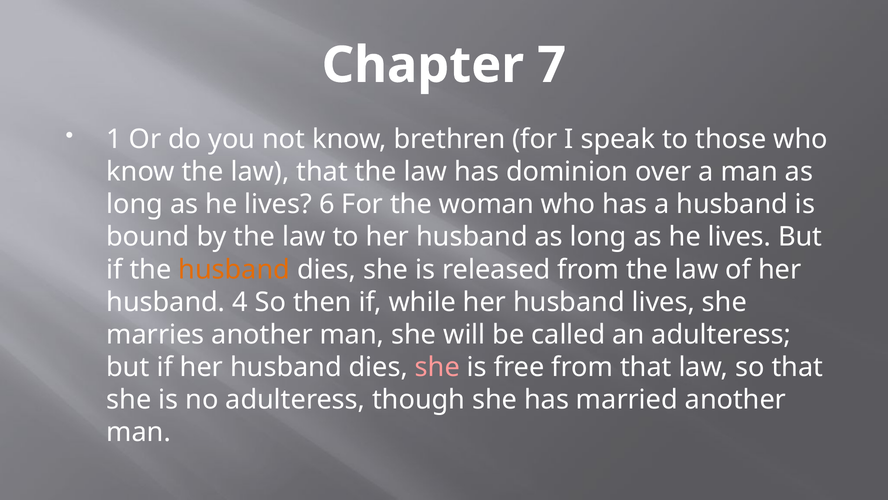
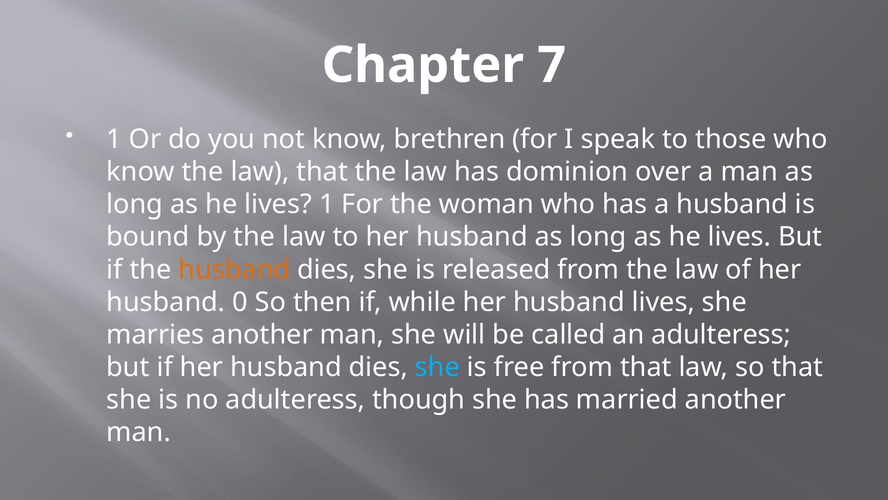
lives 6: 6 -> 1
4: 4 -> 0
she at (437, 367) colour: pink -> light blue
